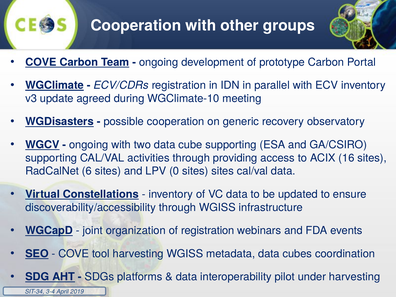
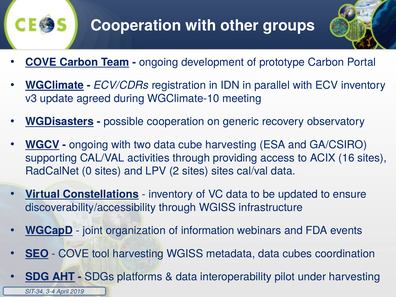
cube supporting: supporting -> harvesting
6: 6 -> 0
0: 0 -> 2
of registration: registration -> information
